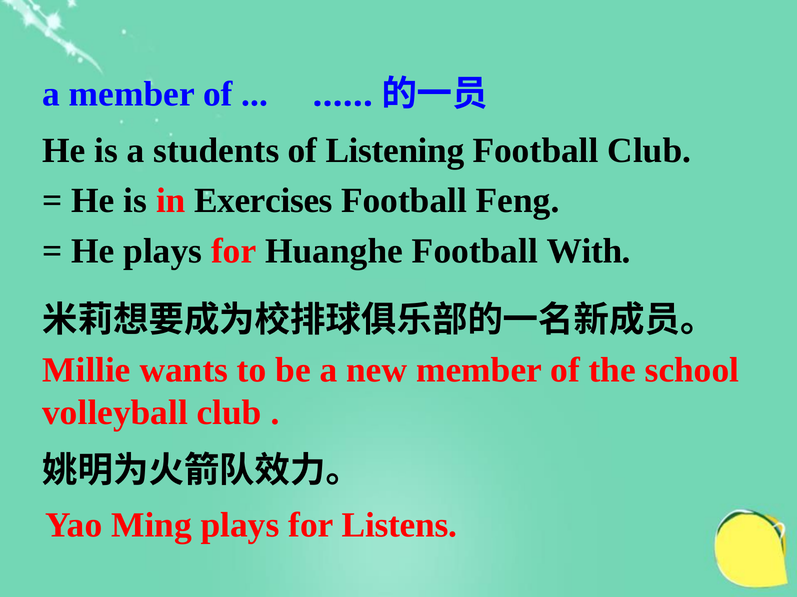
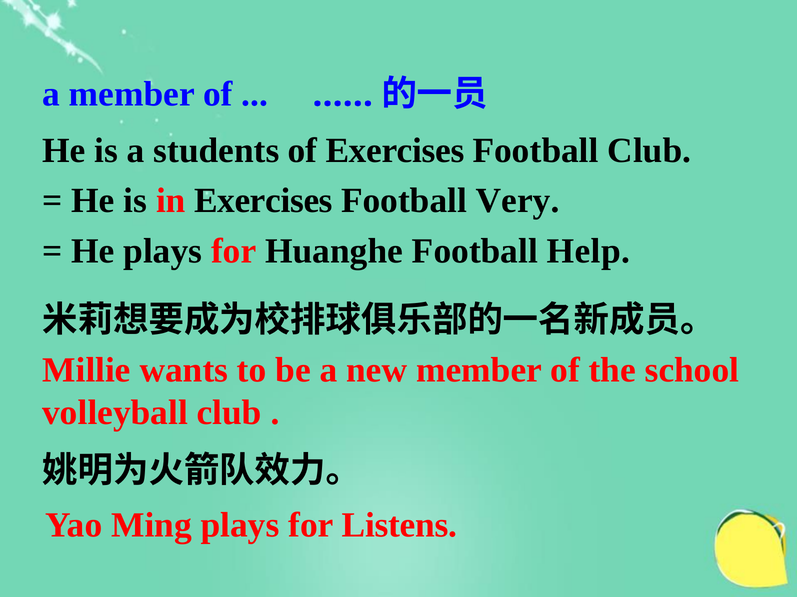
of Listening: Listening -> Exercises
Feng: Feng -> Very
With: With -> Help
